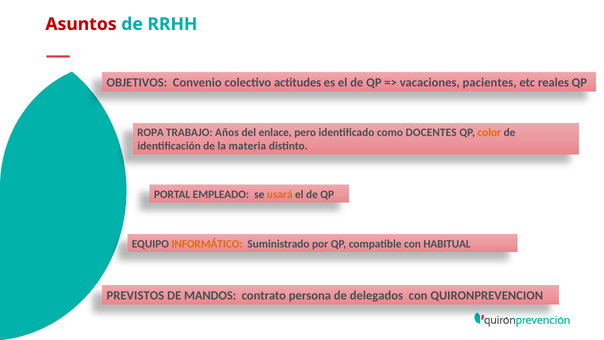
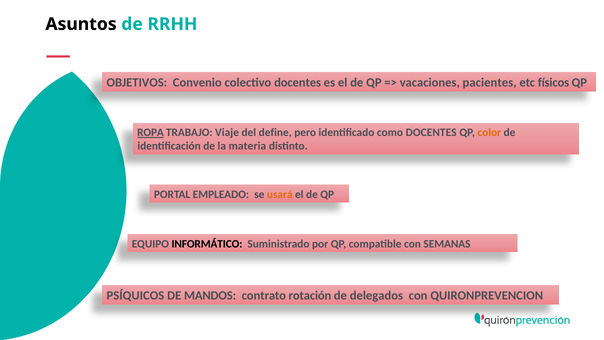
Asuntos colour: red -> black
colectivo actitudes: actitudes -> docentes
reales: reales -> físicos
ROPA underline: none -> present
Años: Años -> Viaje
enlace: enlace -> define
INFORMÁTICO colour: orange -> black
HABITUAL: HABITUAL -> SEMANAS
PREVISTOS: PREVISTOS -> PSÍQUICOS
persona: persona -> rotación
